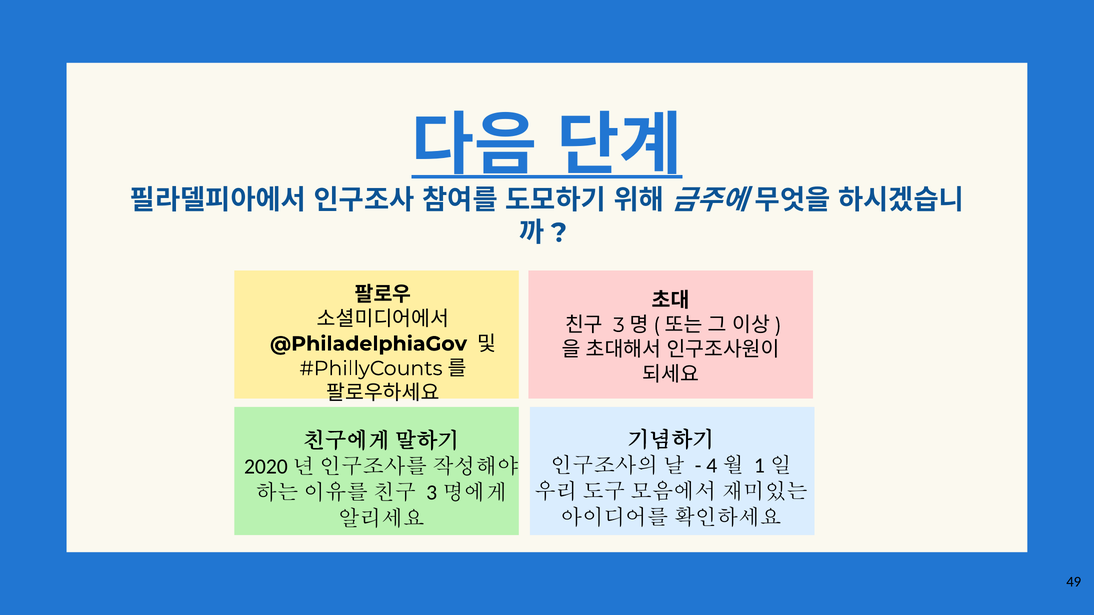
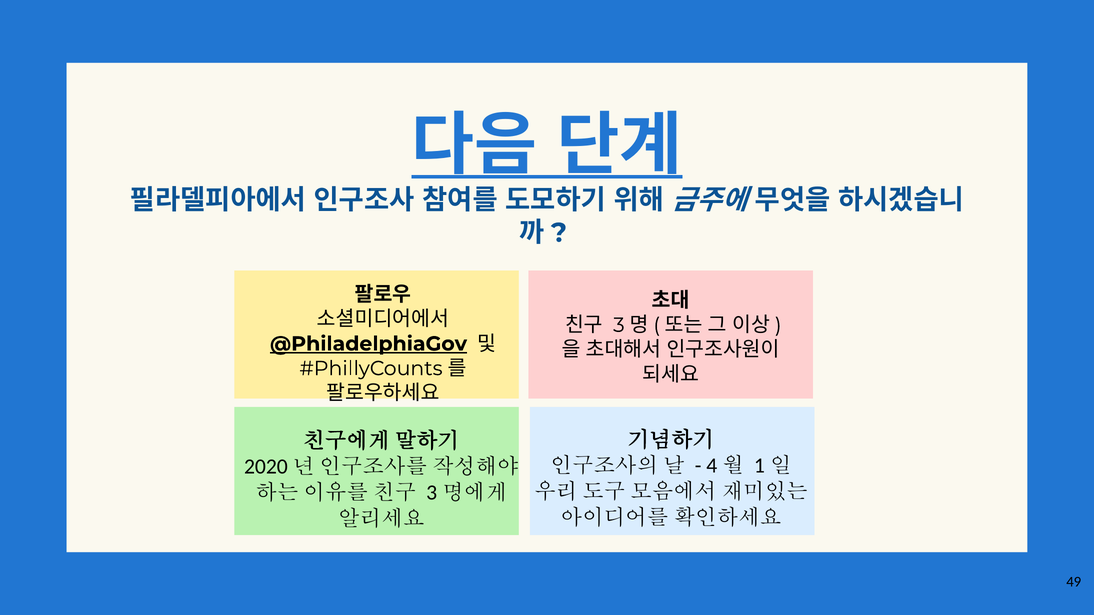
@PhiladelphiaGov underline: none -> present
